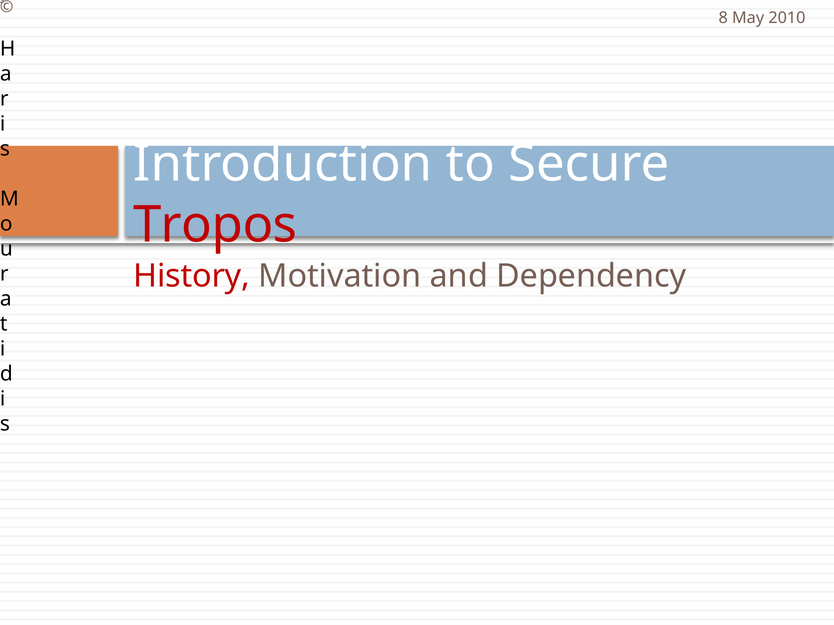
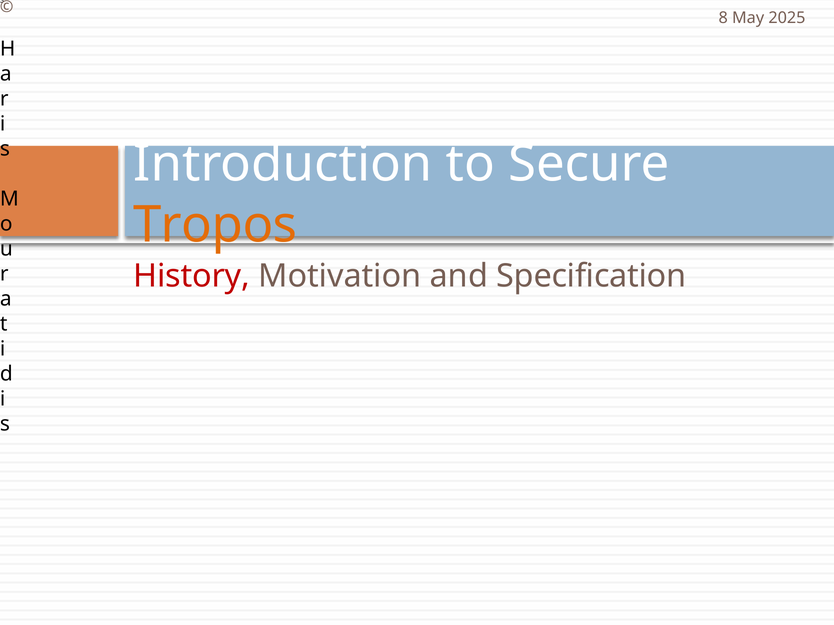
2010: 2010 -> 2025
Tropos colour: red -> orange
Dependency: Dependency -> Specification
